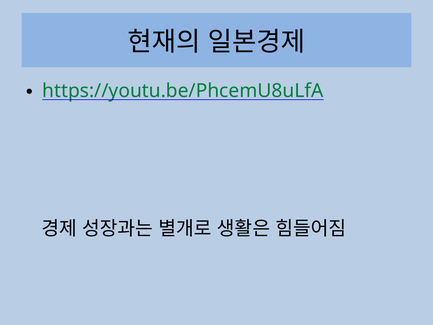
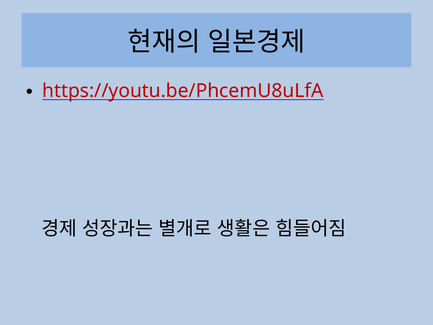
https://youtu.be/PhcemU8uLfA colour: green -> red
